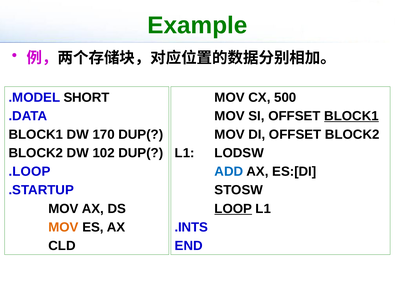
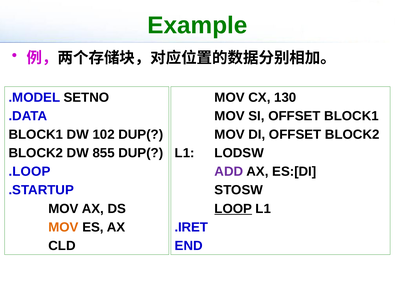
SHORT: SHORT -> SETNO
500: 500 -> 130
BLOCK1 at (351, 116) underline: present -> none
170: 170 -> 102
102: 102 -> 855
ADD colour: blue -> purple
.INTS: .INTS -> .IRET
